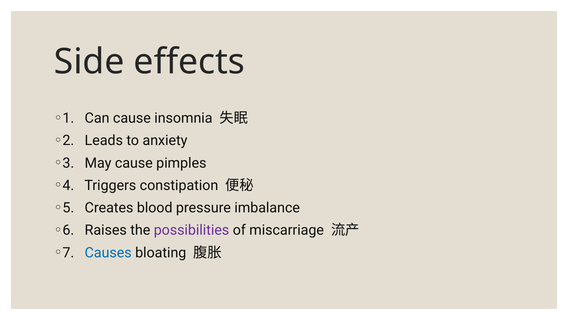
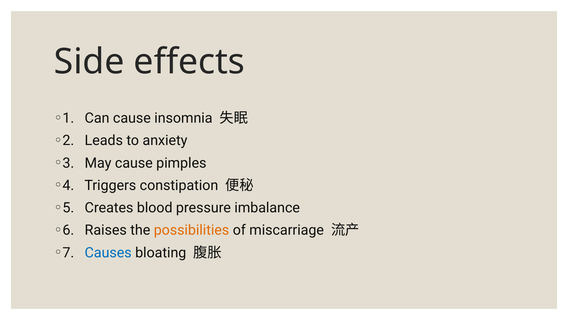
possibilities colour: purple -> orange
